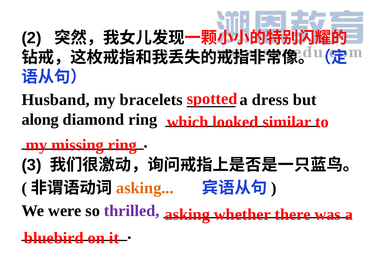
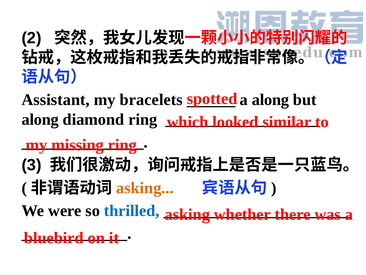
Husband: Husband -> Assistant
a dress: dress -> along
thrilled colour: purple -> blue
